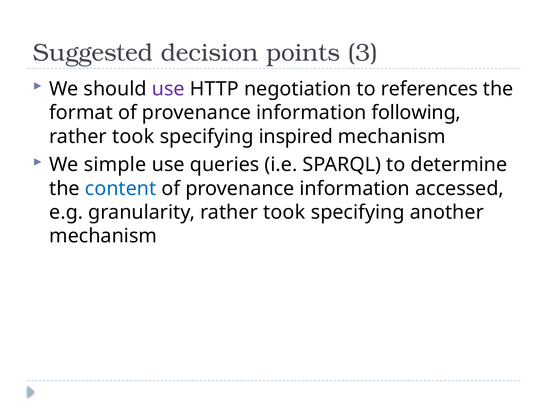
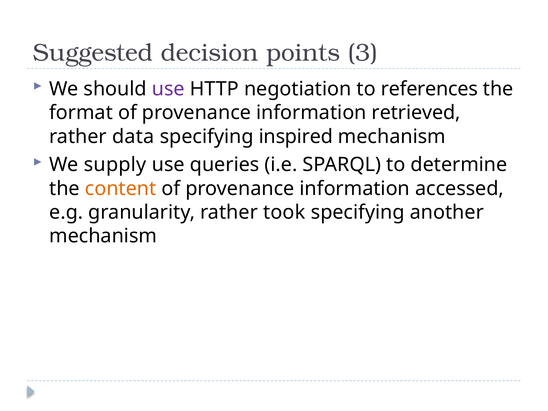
following: following -> retrieved
took at (133, 136): took -> data
simple: simple -> supply
content colour: blue -> orange
